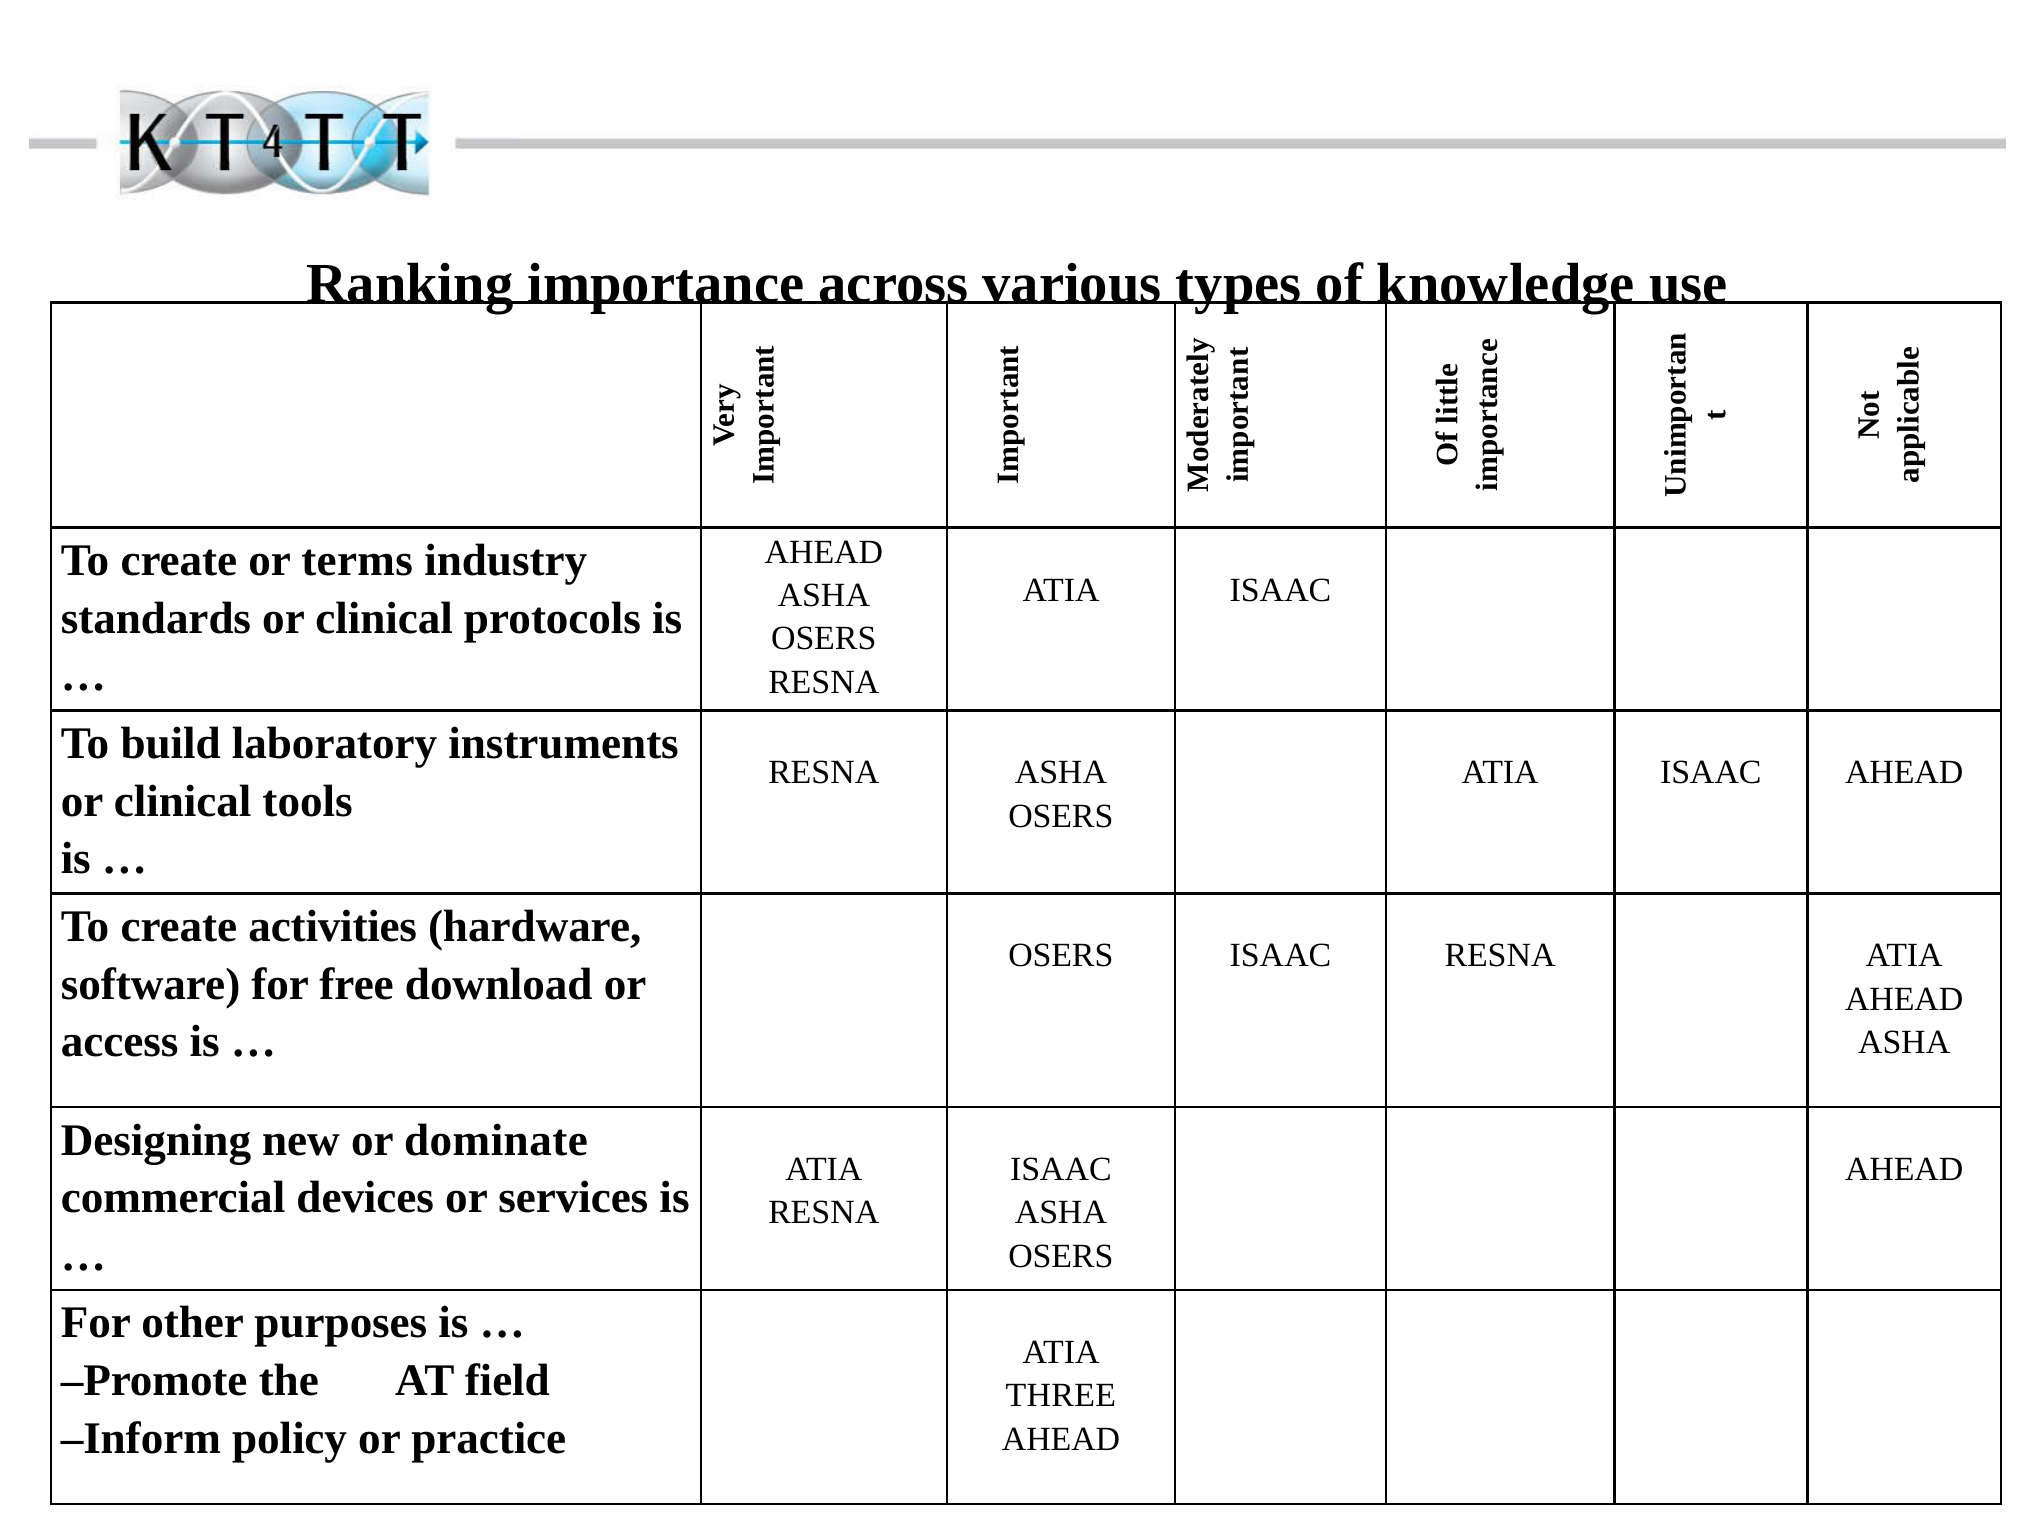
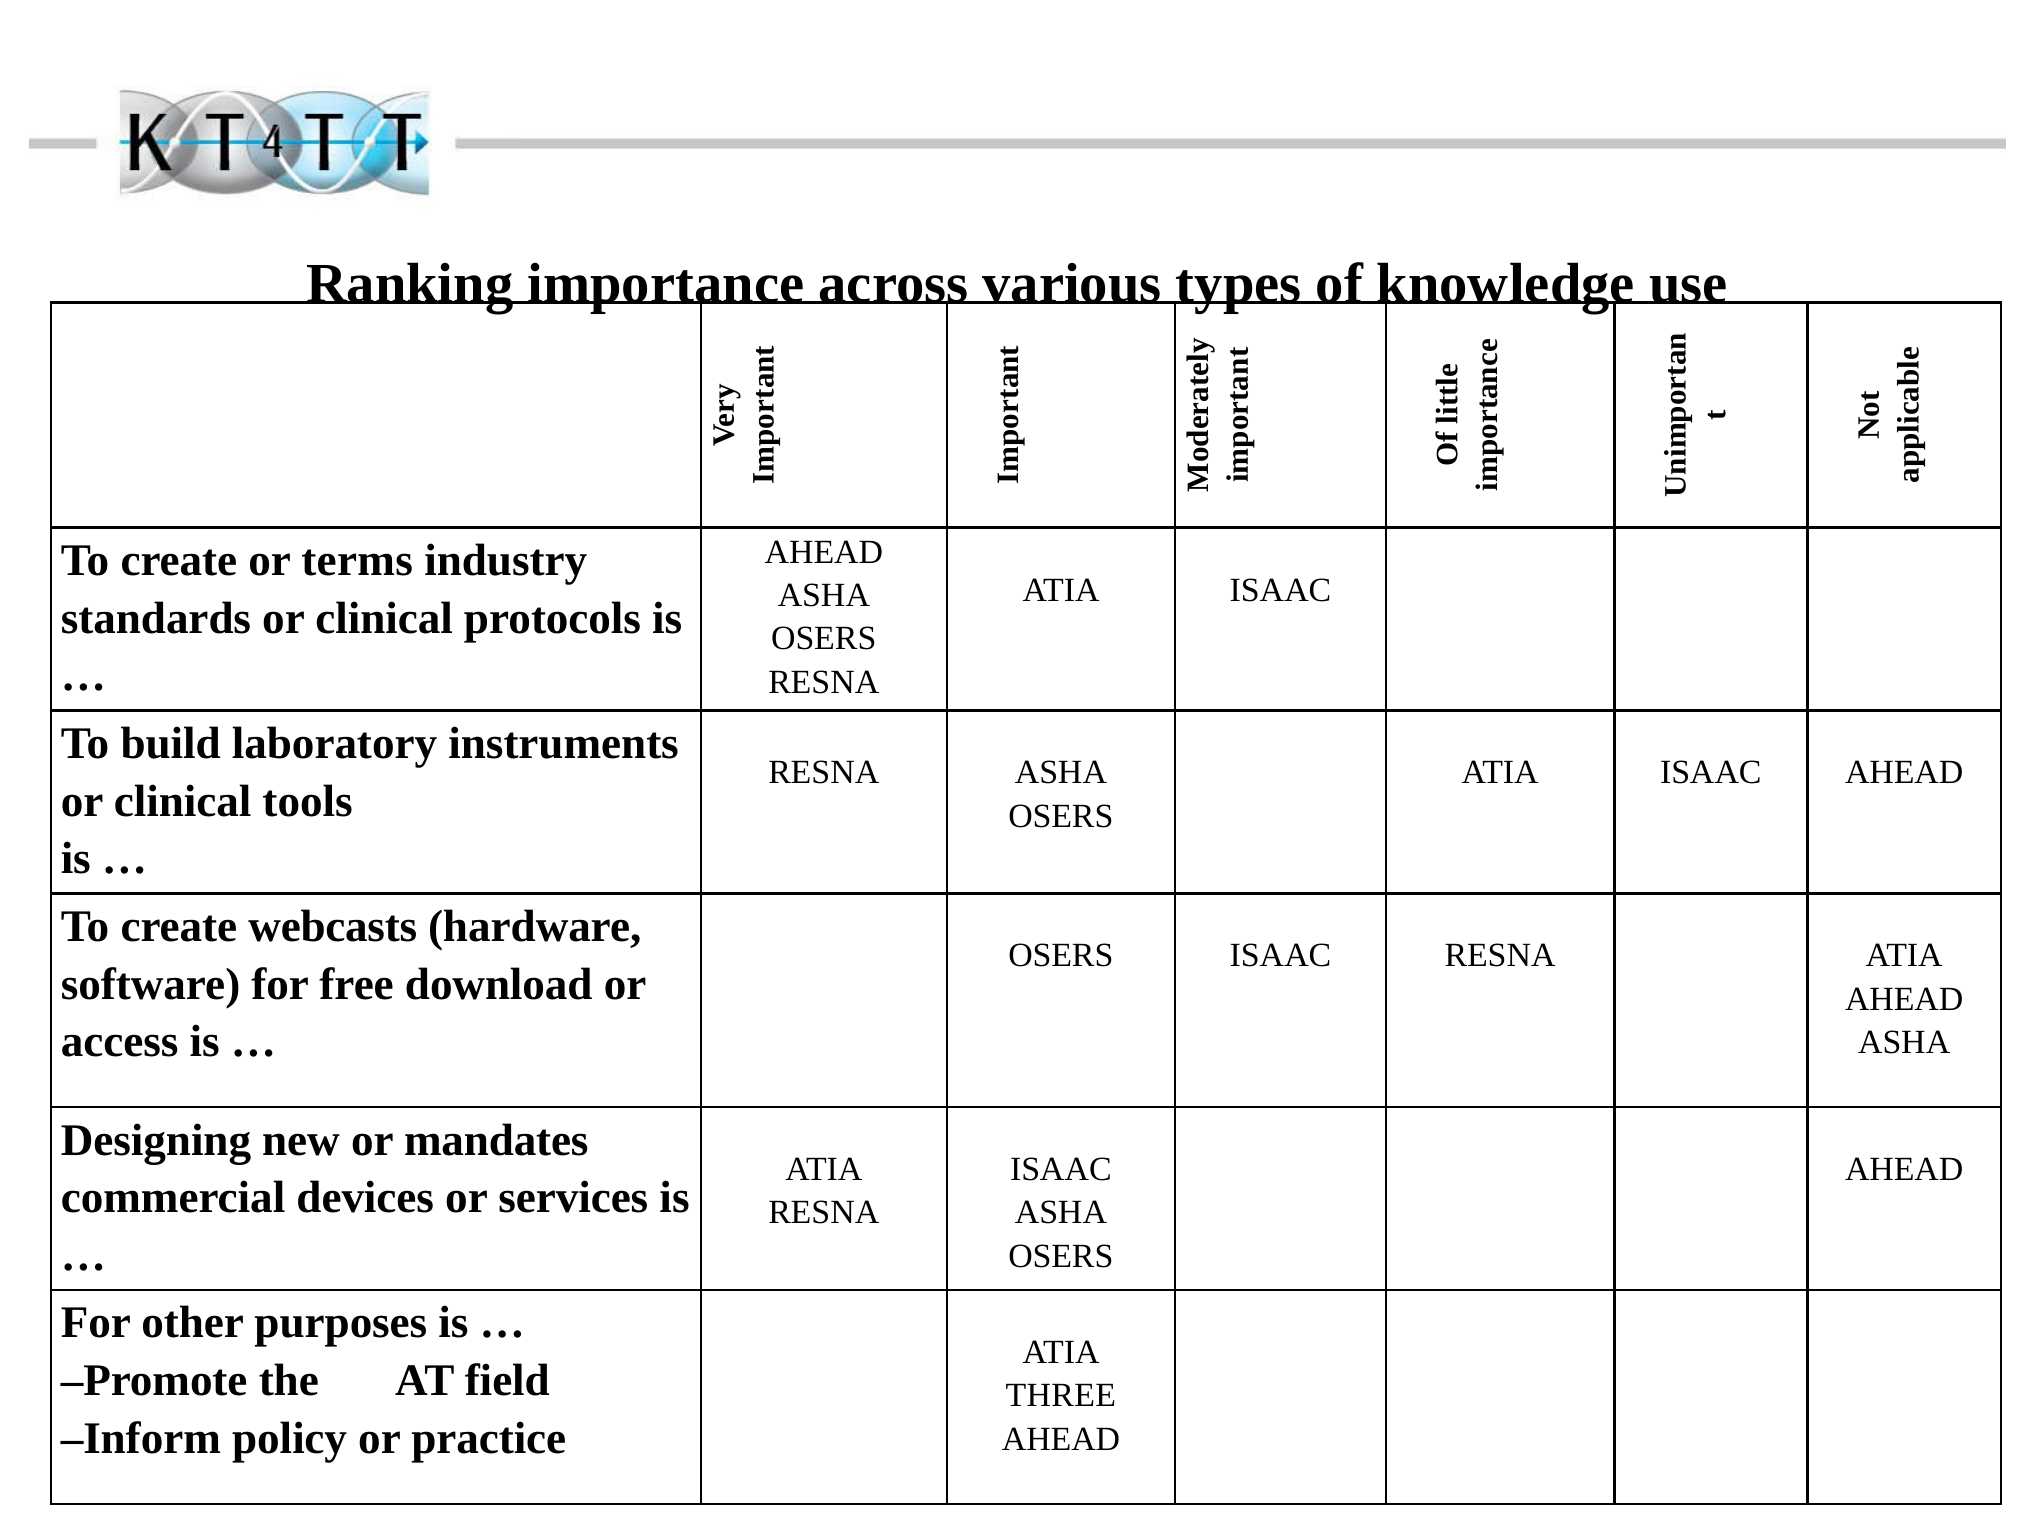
activities: activities -> webcasts
dominate: dominate -> mandates
